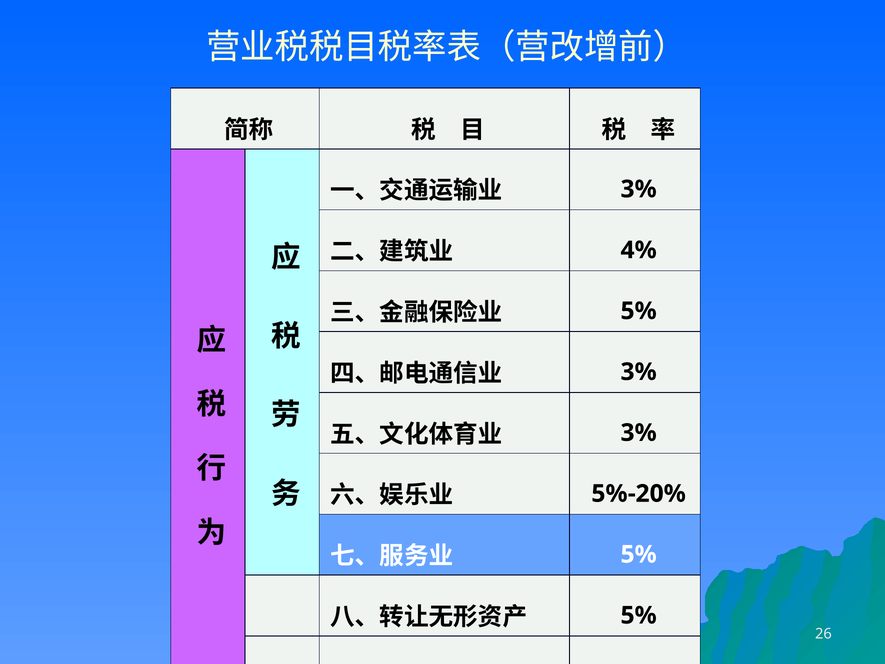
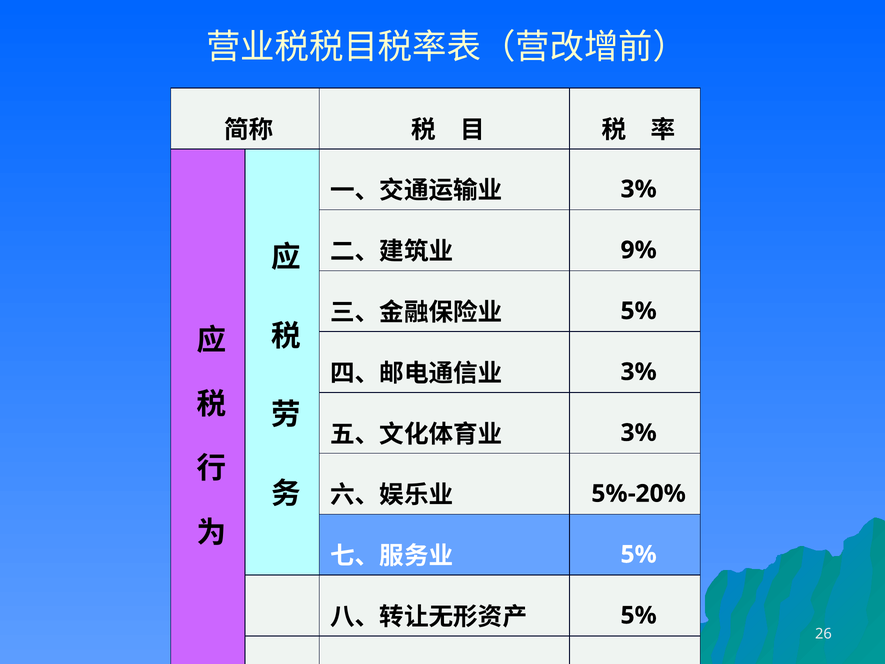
4%: 4% -> 9%
